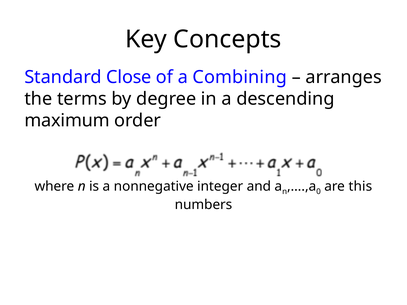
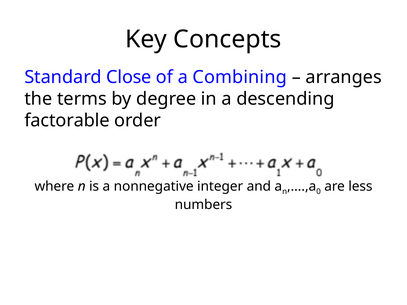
maximum: maximum -> factorable
this: this -> less
